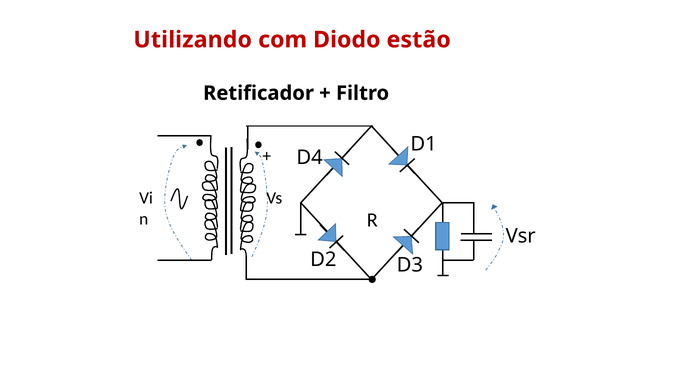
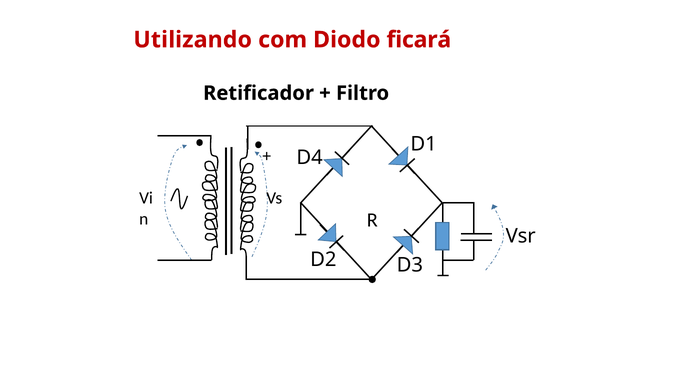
estão: estão -> ficará
